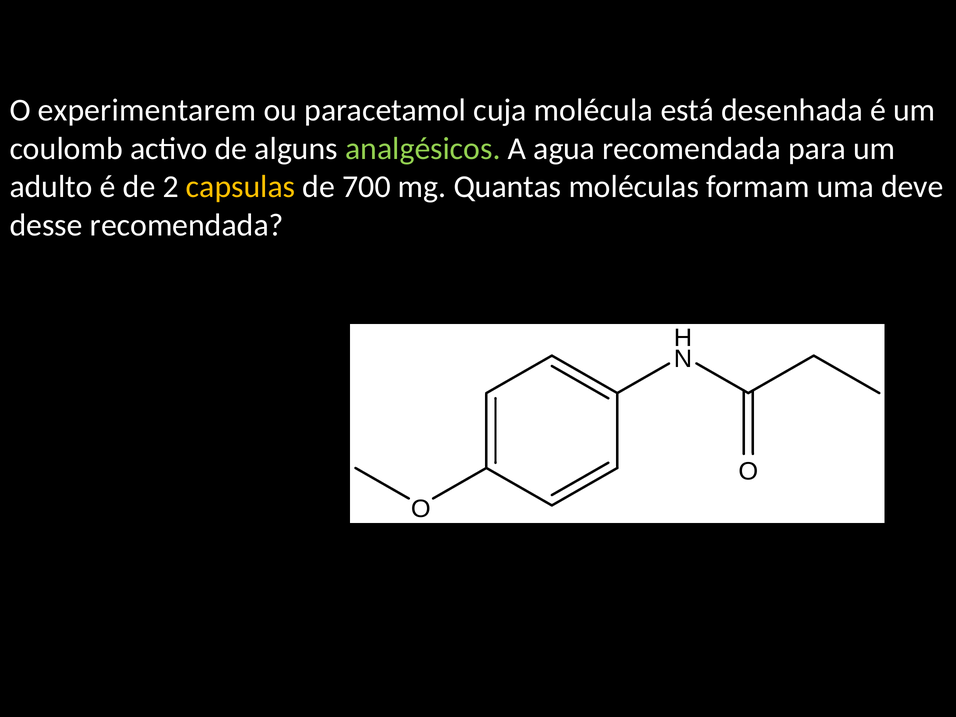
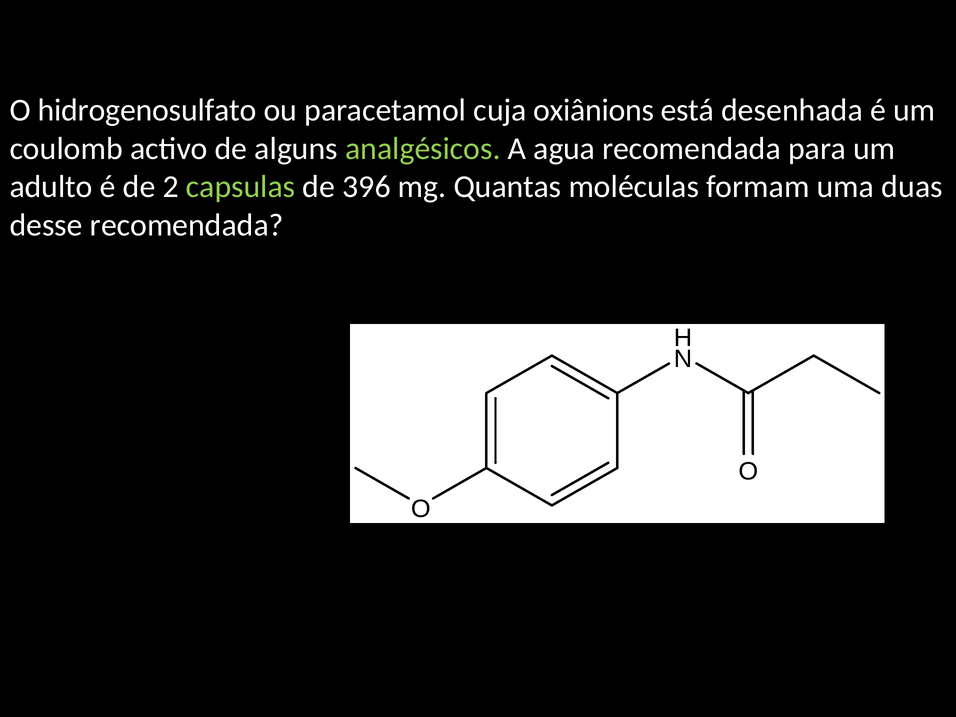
experimentarem: experimentarem -> hidrogenosulfato
molécula: molécula -> oxiânions
capsulas colour: yellow -> light green
700: 700 -> 396
deve: deve -> duas
